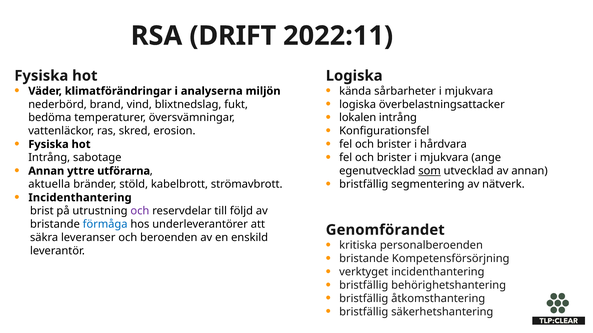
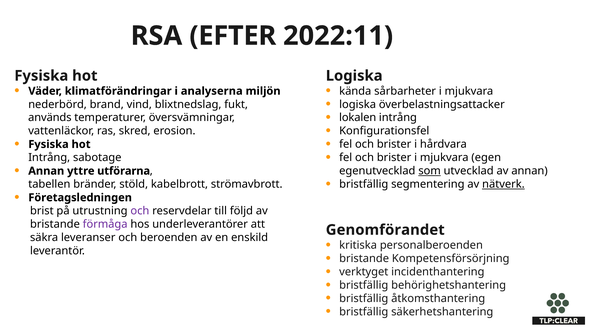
DRIFT: DRIFT -> EFTER
bedöma: bedöma -> används
ange: ange -> egen
nätverk underline: none -> present
aktuella: aktuella -> tabellen
Incidenthantering at (80, 198): Incidenthantering -> Företagsledningen
förmåga colour: blue -> purple
